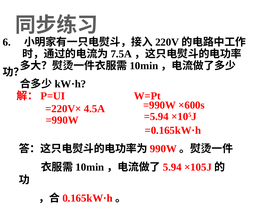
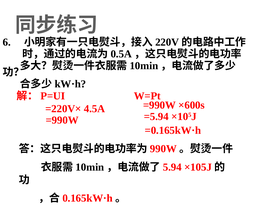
7.5A: 7.5A -> 0.5A
